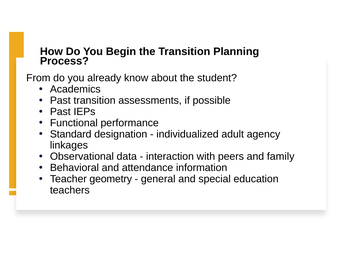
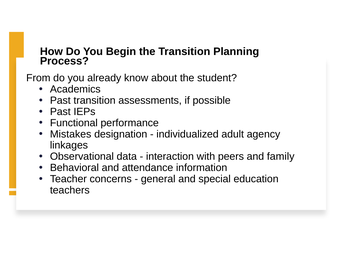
Standard: Standard -> Mistakes
geometry: geometry -> concerns
